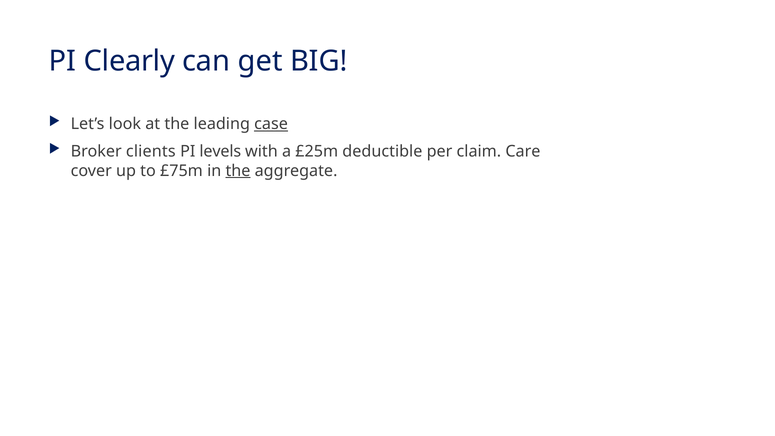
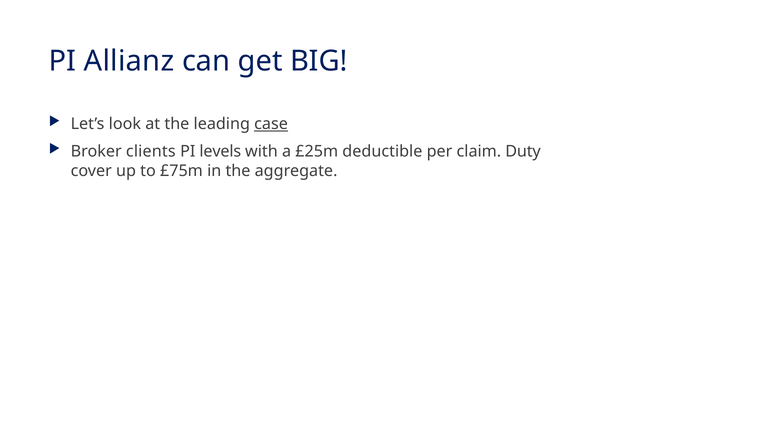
Clearly: Clearly -> Allianz
Care: Care -> Duty
the at (238, 171) underline: present -> none
